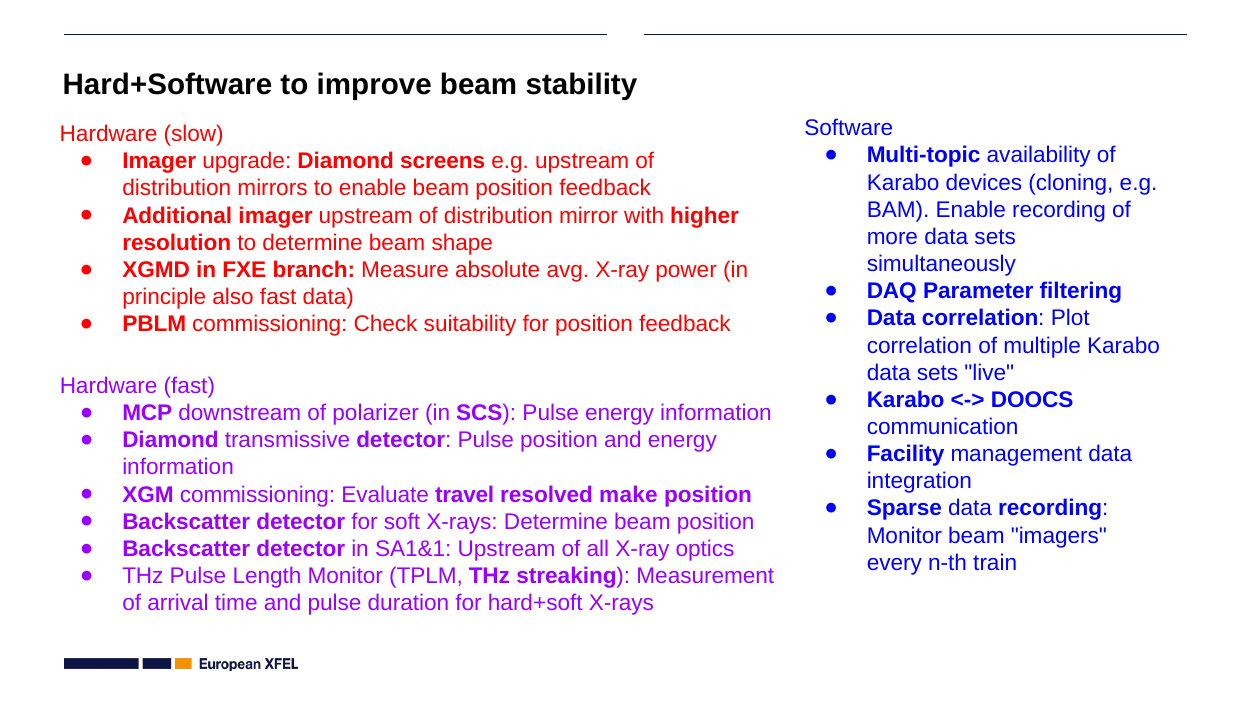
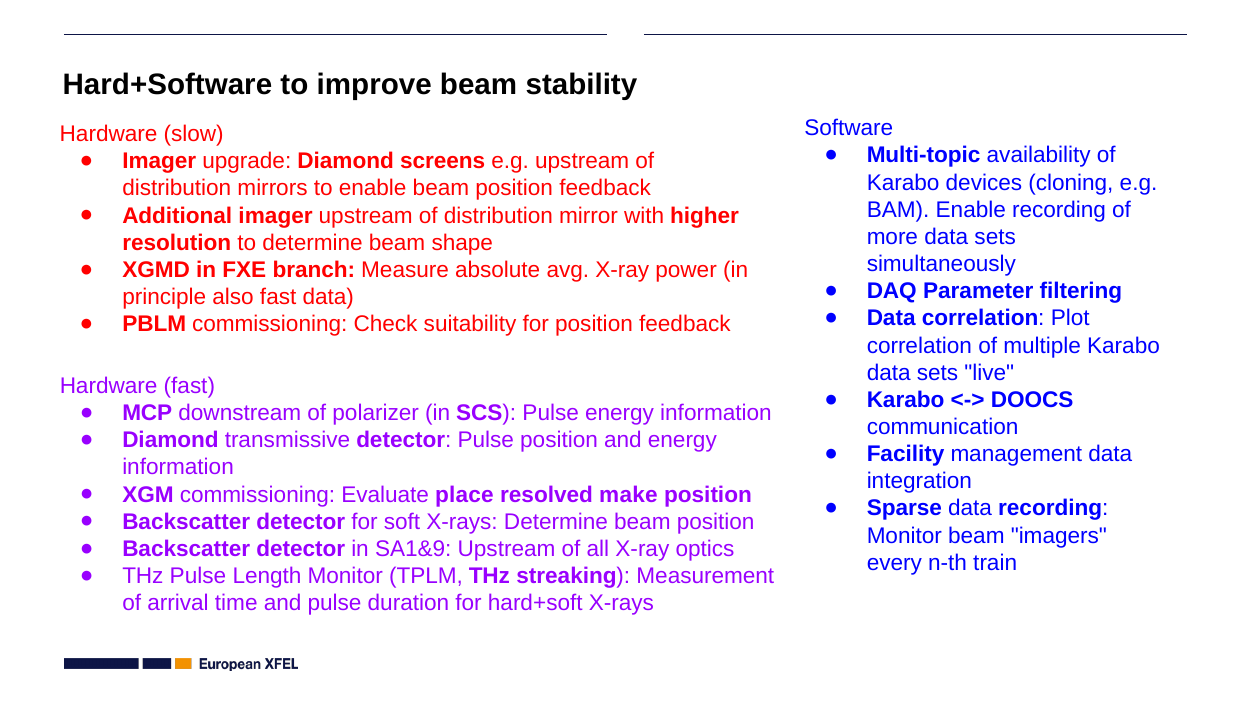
travel: travel -> place
SA1&1: SA1&1 -> SA1&9
